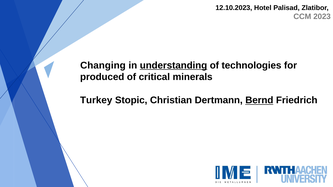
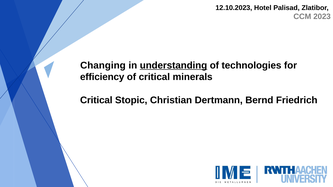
produced: produced -> efficiency
Turkey at (96, 100): Turkey -> Critical
Bernd underline: present -> none
